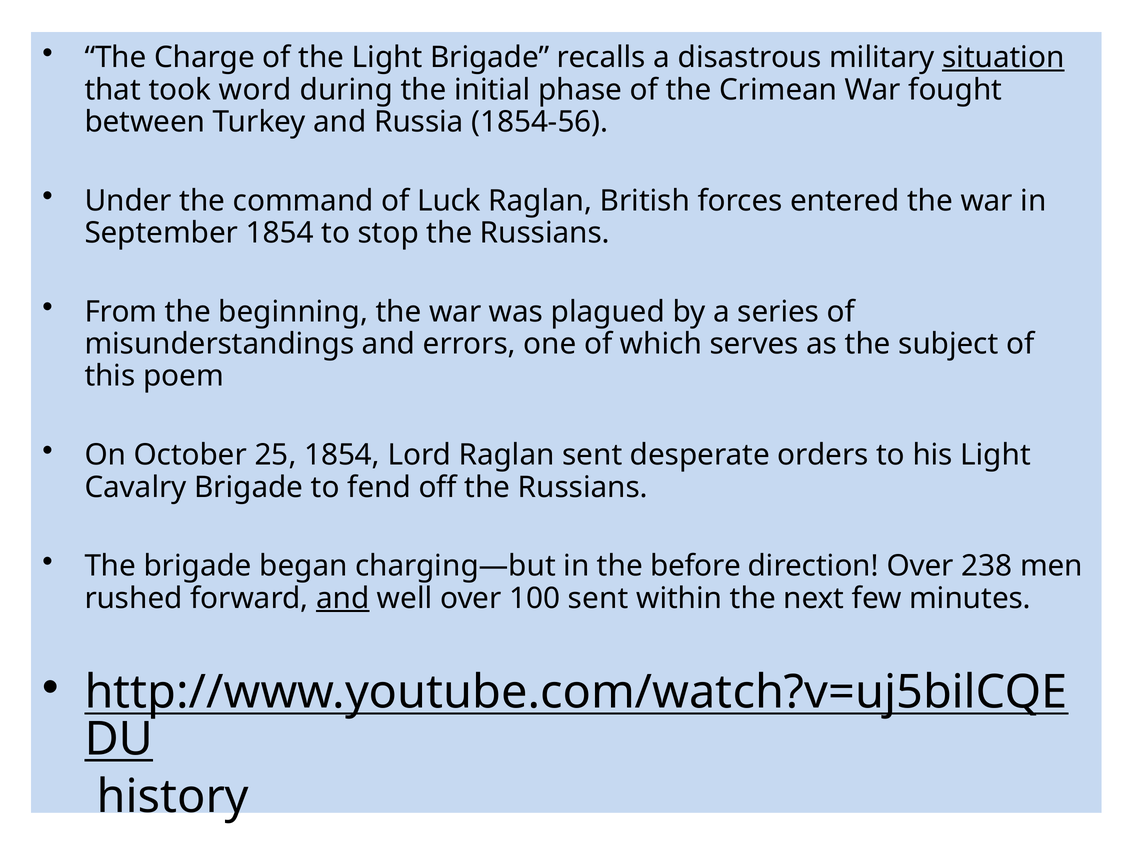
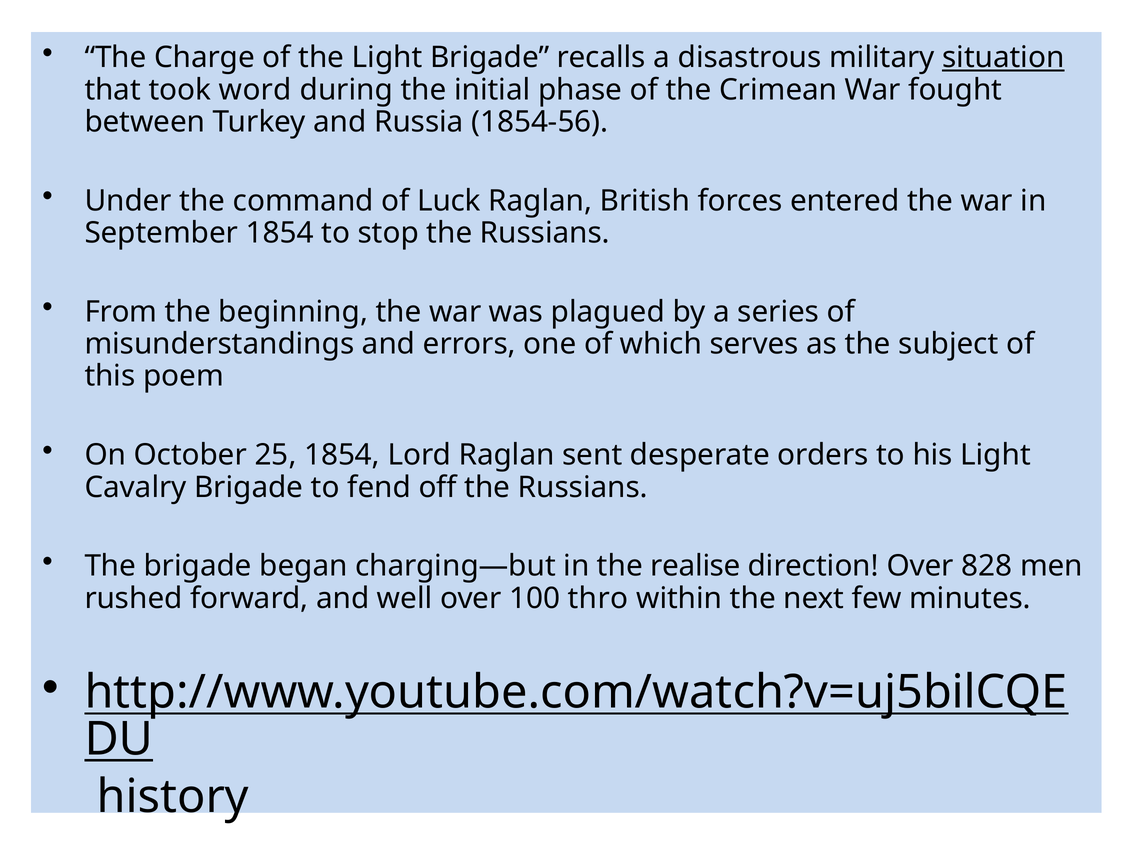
before: before -> realise
238: 238 -> 828
and at (343, 598) underline: present -> none
100 sent: sent -> thro
